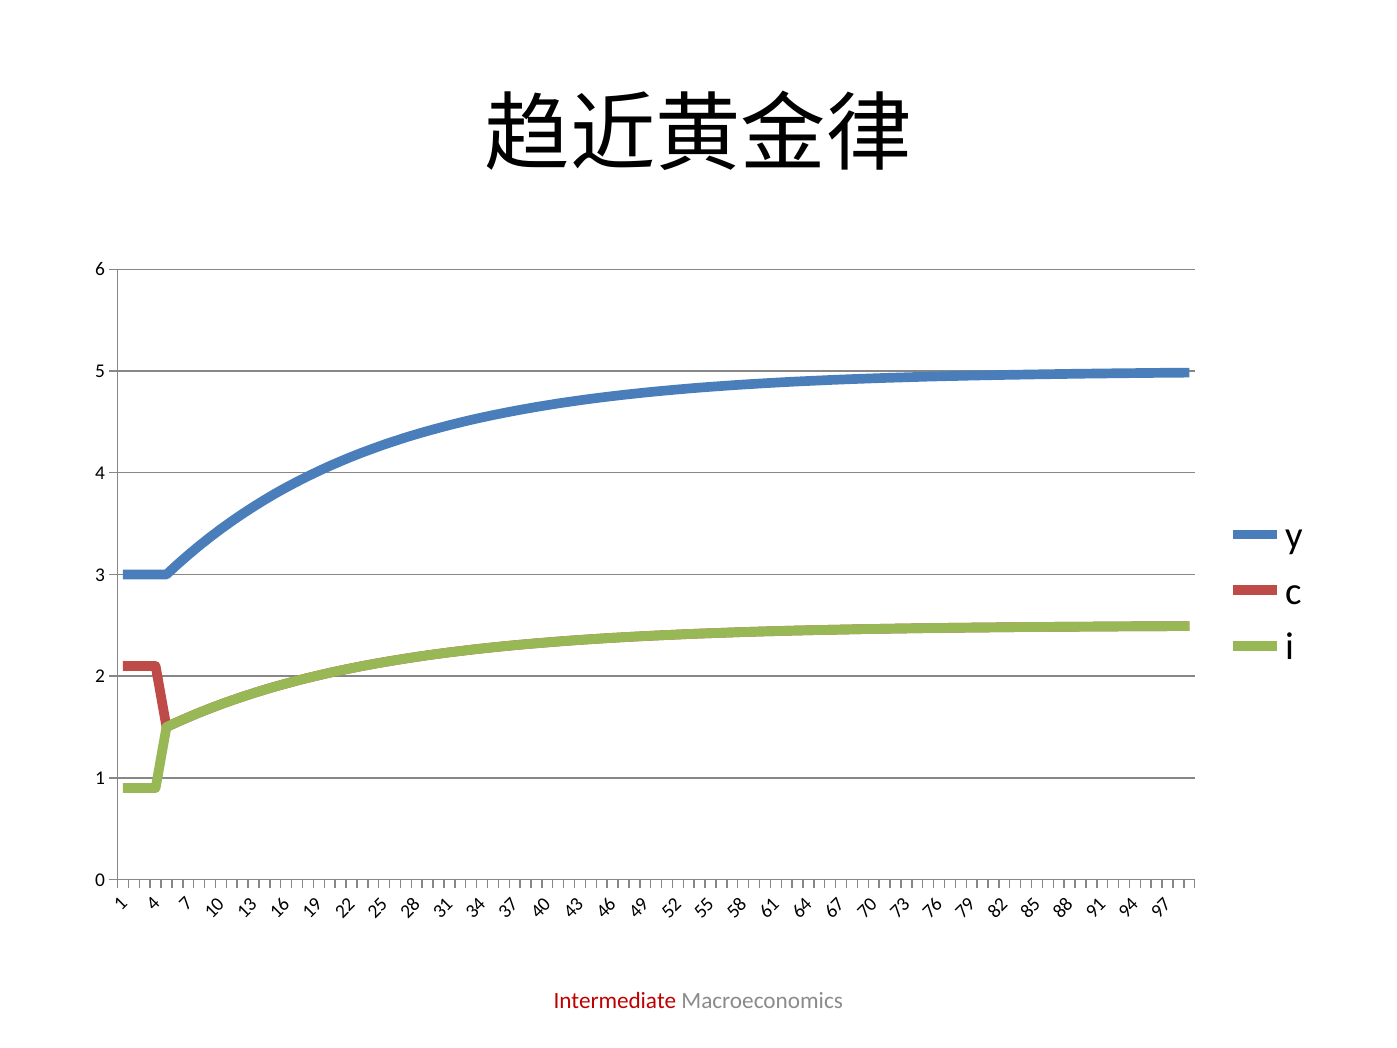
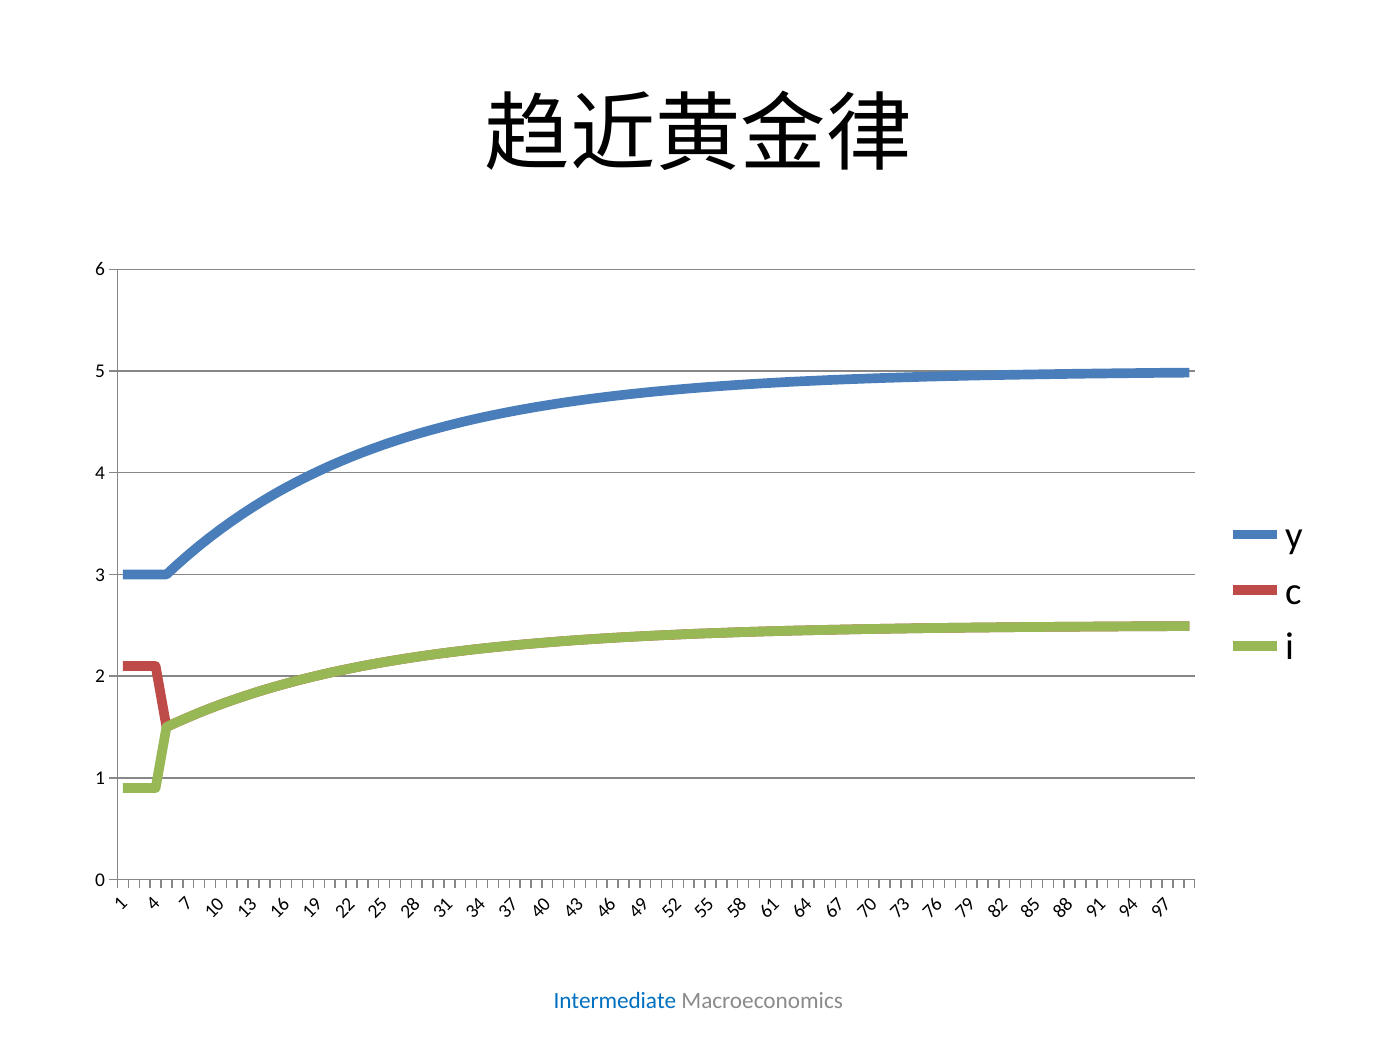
Intermediate colour: red -> blue
